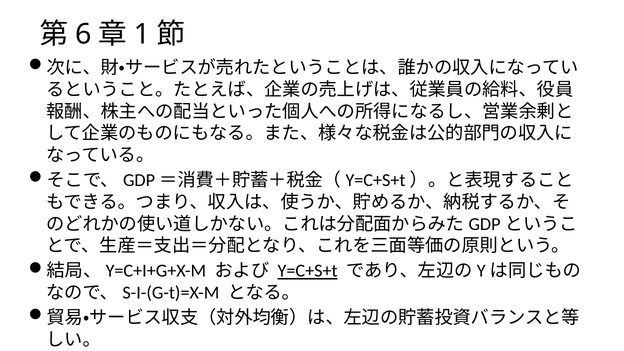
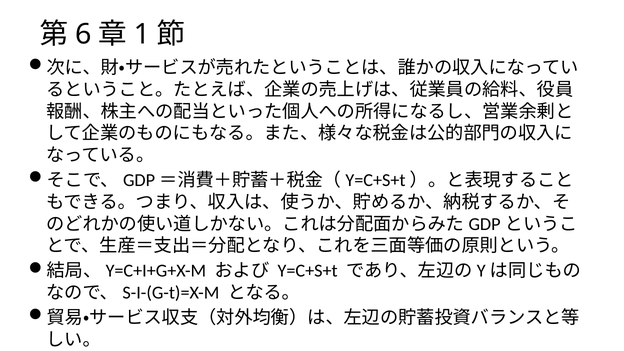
Y=C+S+t underline: present -> none
